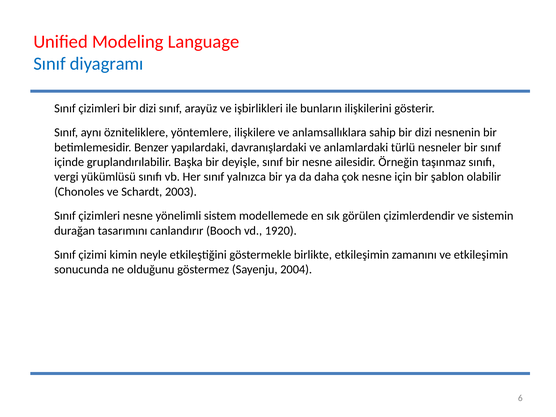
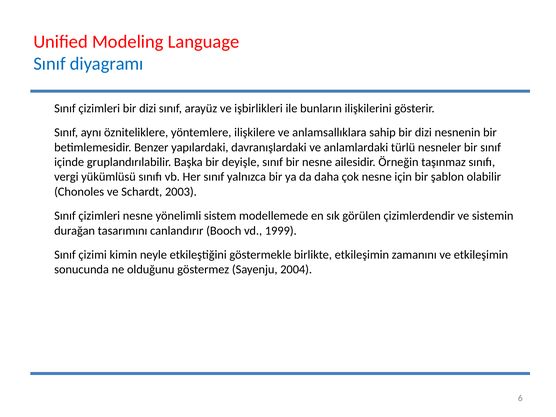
1920: 1920 -> 1999
